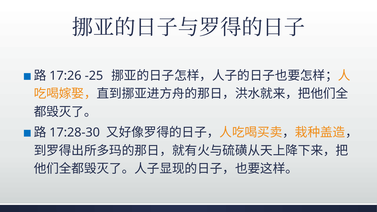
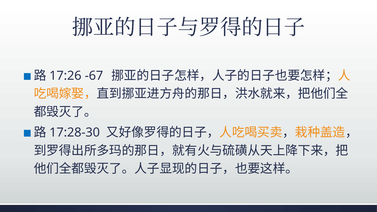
-25: -25 -> -67
